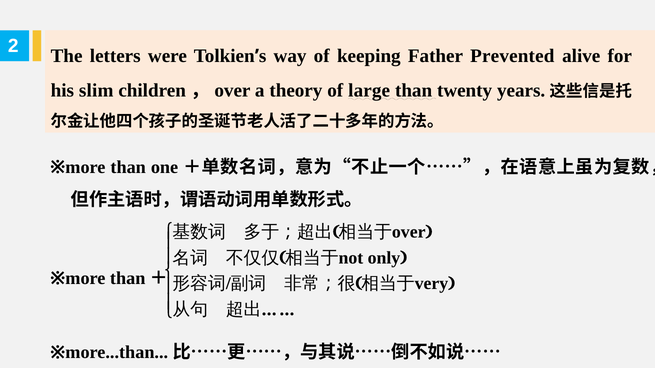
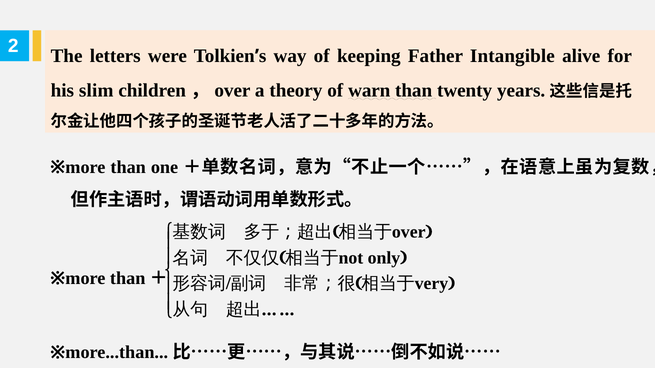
Prevented: Prevented -> Intangible
large: large -> warn
